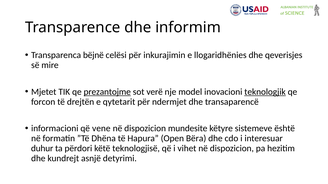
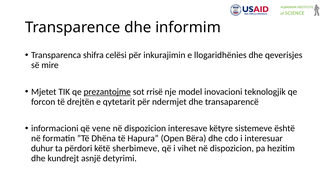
bëjnë: bëjnë -> shifra
verë: verë -> rrisë
teknologjik underline: present -> none
mundesite: mundesite -> interesave
teknologjisë: teknologjisë -> sherbimeve
